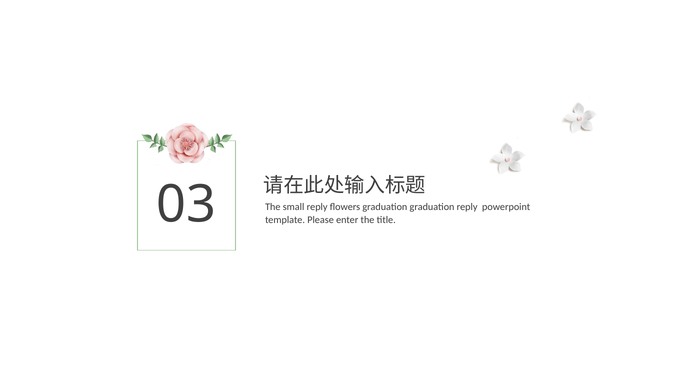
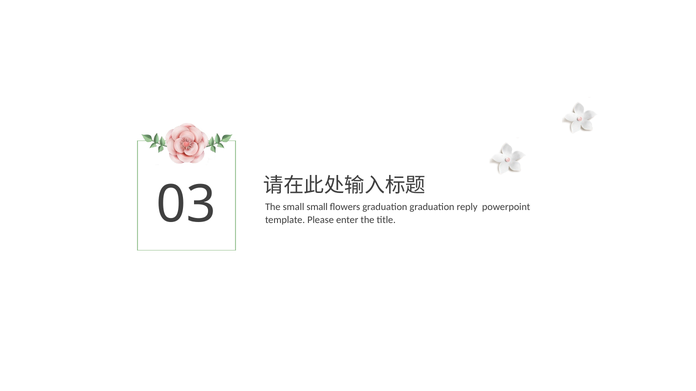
small reply: reply -> small
